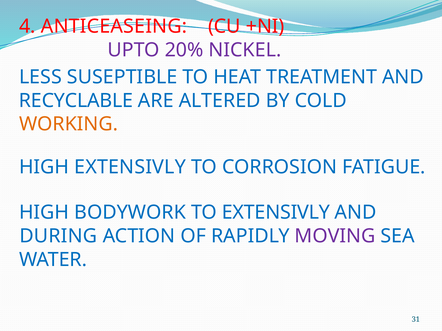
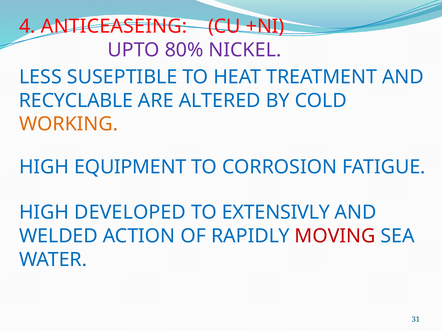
20%: 20% -> 80%
HIGH EXTENSIVLY: EXTENSIVLY -> EQUIPMENT
BODYWORK: BODYWORK -> DEVELOPED
DURING: DURING -> WELDED
MOVING colour: purple -> red
